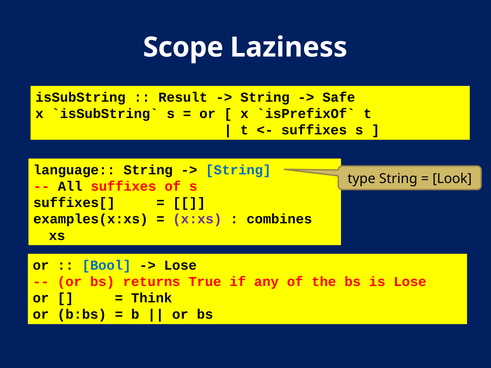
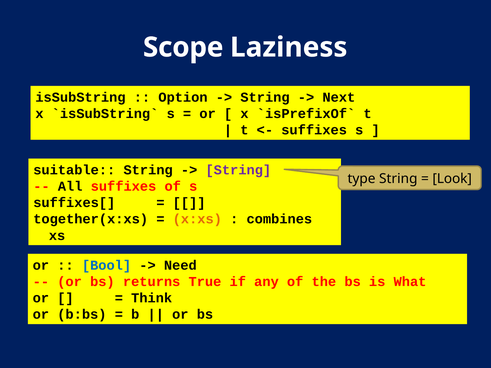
Result: Result -> Option
Safe: Safe -> Next
language: language -> suitable
String at (238, 170) colour: blue -> purple
examples(x:xs: examples(x:xs -> together(x:xs
x:xs colour: purple -> orange
Lose at (180, 266): Lose -> Need
is Lose: Lose -> What
